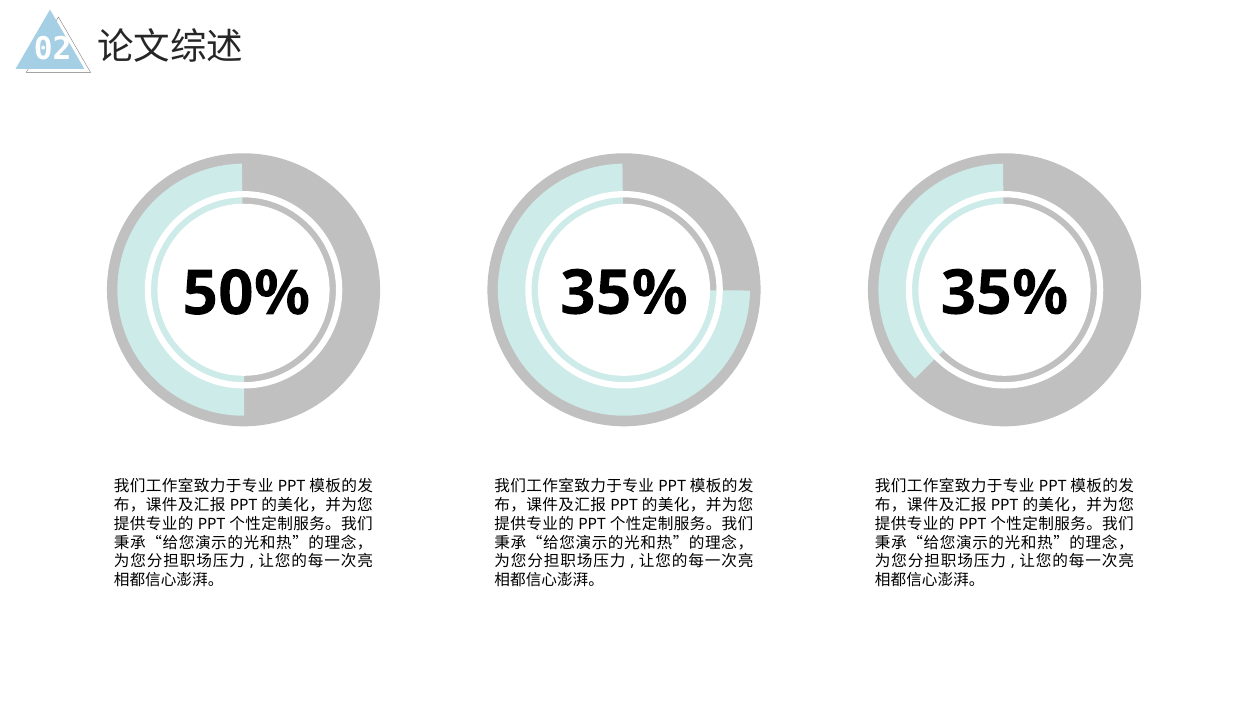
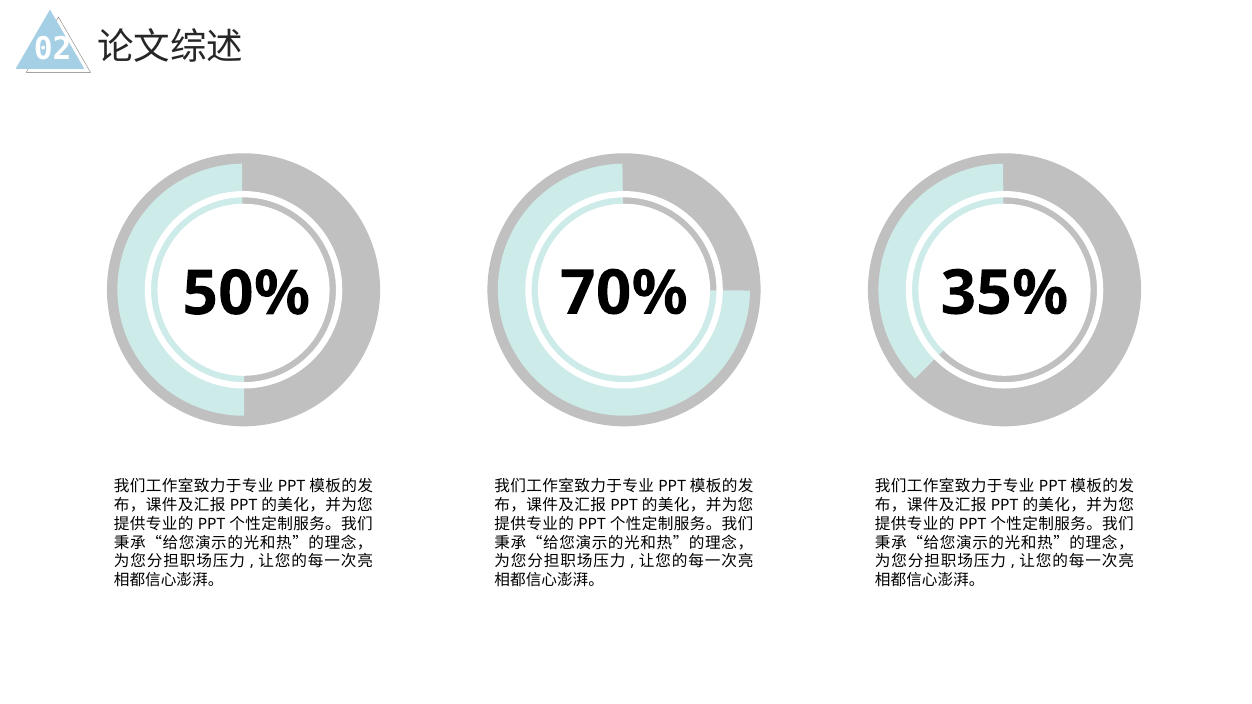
50% 35%: 35% -> 70%
